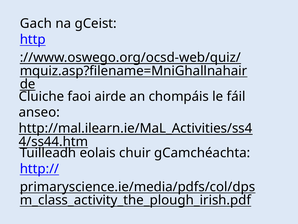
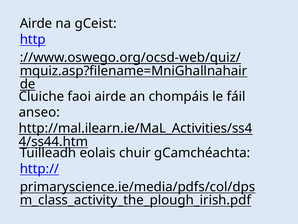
Gach at (36, 24): Gach -> Airde
